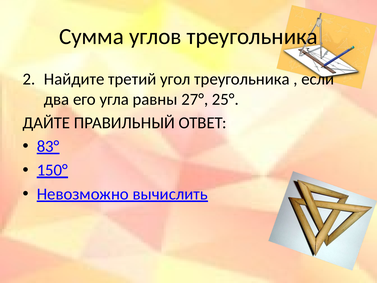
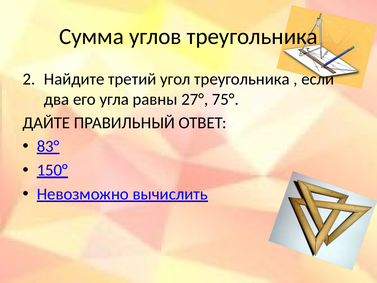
25°: 25° -> 75°
